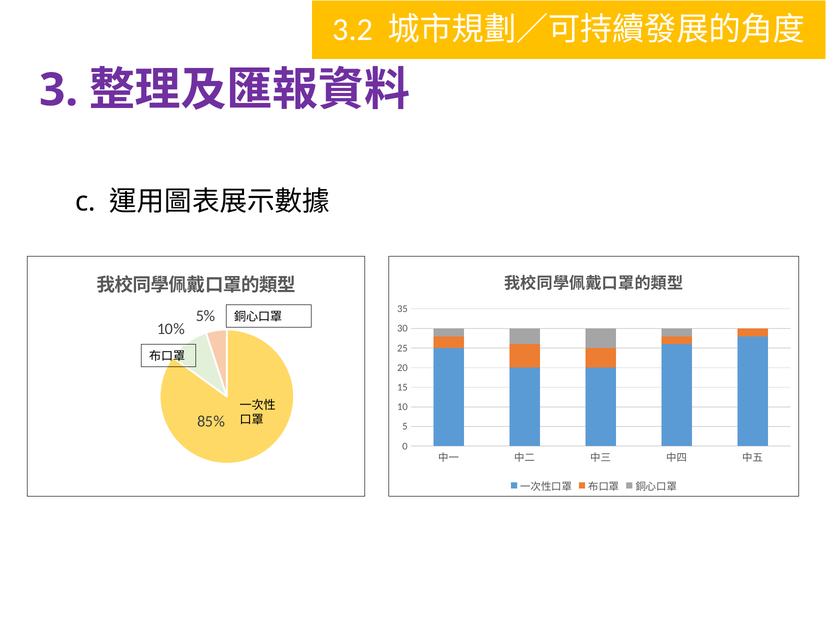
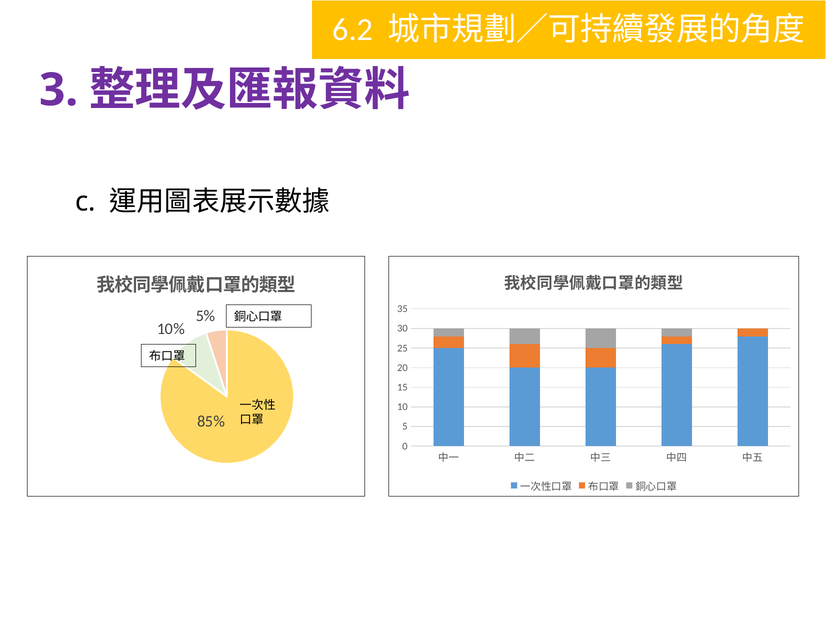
3.2: 3.2 -> 6.2
